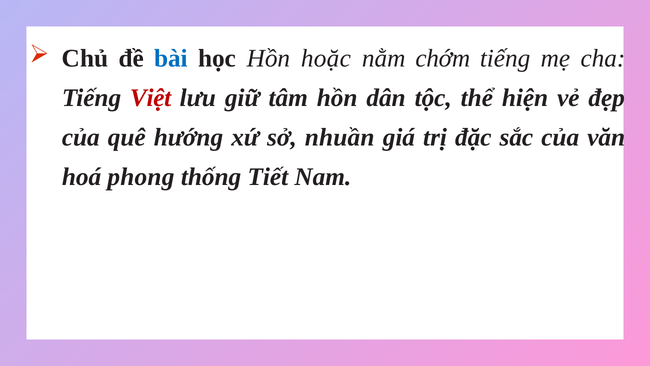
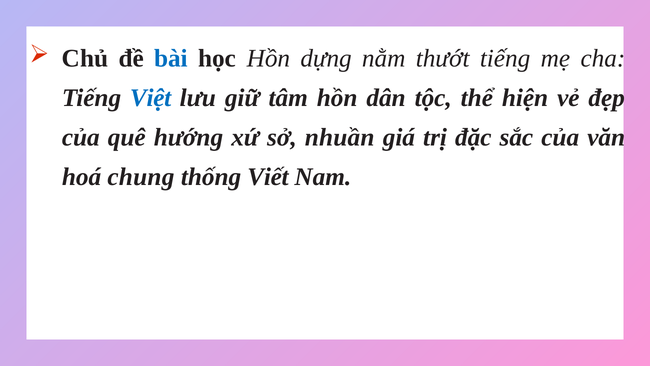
hoặc: hoặc -> dựng
chớm: chớm -> thướt
Việt colour: red -> blue
phong: phong -> chung
Tiết: Tiết -> Viết
